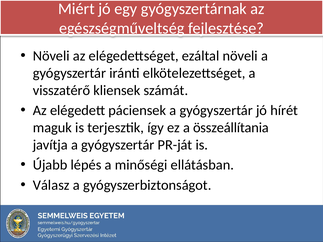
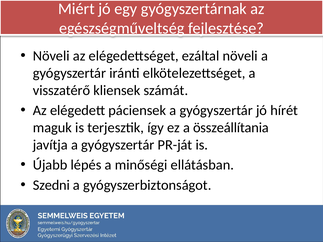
Válasz: Válasz -> Szedni
